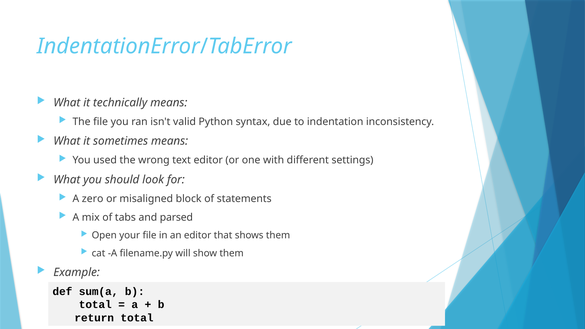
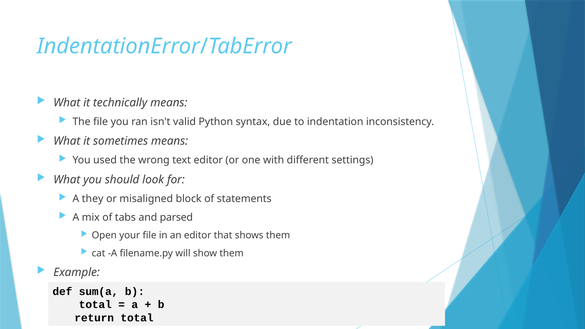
zero: zero -> they
